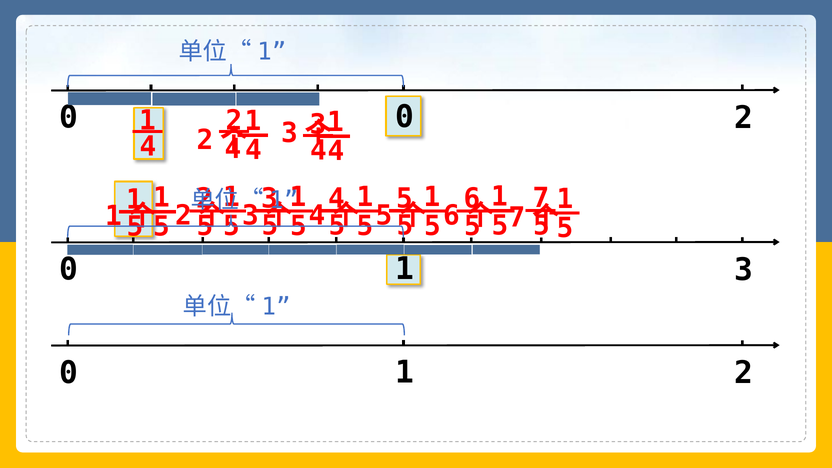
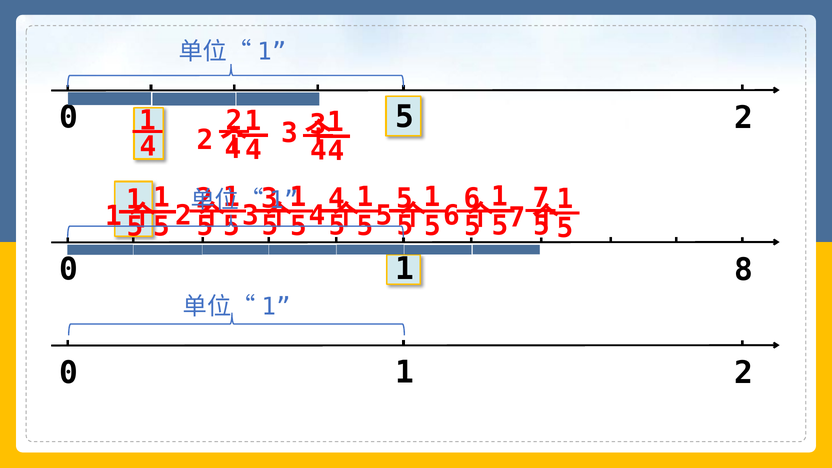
0 0: 0 -> 5
1 3: 3 -> 8
